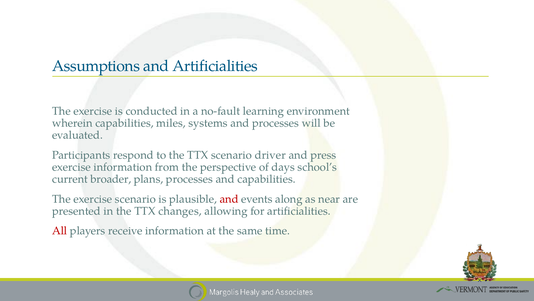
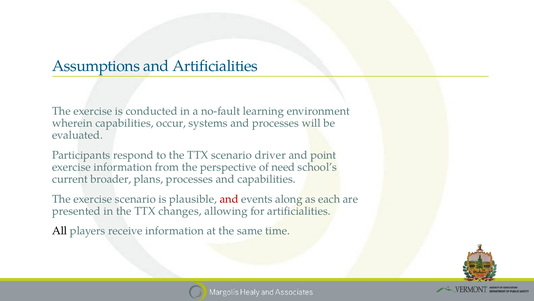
miles: miles -> occur
press: press -> point
days: days -> need
near: near -> each
All colour: red -> black
